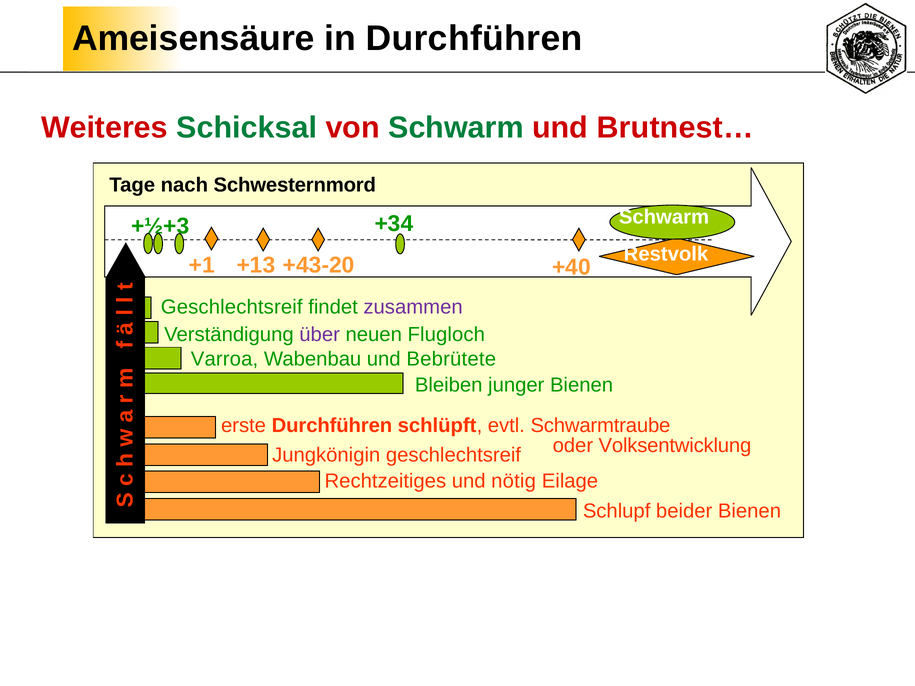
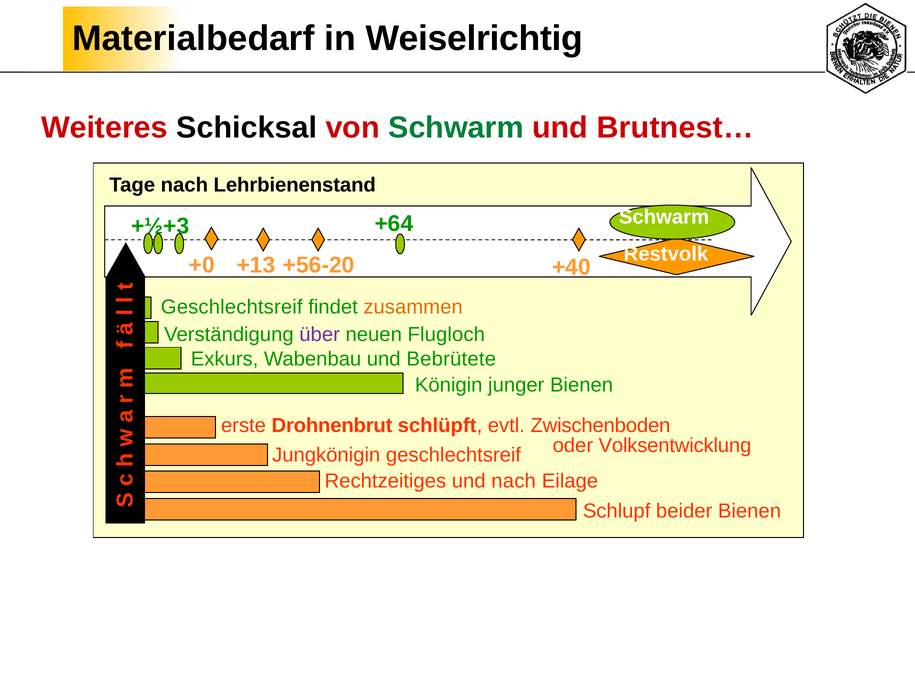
Ameisensäure: Ameisensäure -> Materialbedarf
in Durchführen: Durchführen -> Weiselrichtig
Schicksal colour: green -> black
Schwesternmord: Schwesternmord -> Lehrbienenstand
+34: +34 -> +64
+1: +1 -> +0
+43-20: +43-20 -> +56-20
zusammen colour: purple -> orange
Varroa: Varroa -> Exkurs
Bleiben: Bleiben -> Königin
erste Durchführen: Durchführen -> Drohnenbrut
Schwarmtraube: Schwarmtraube -> Zwischenboden
und nötig: nötig -> nach
